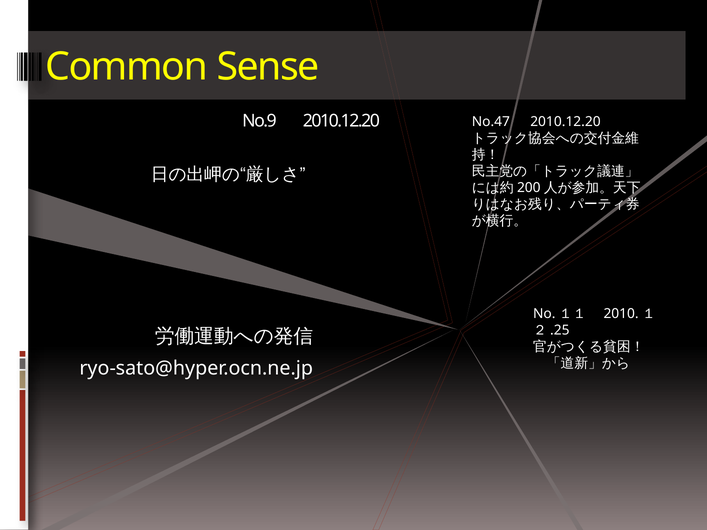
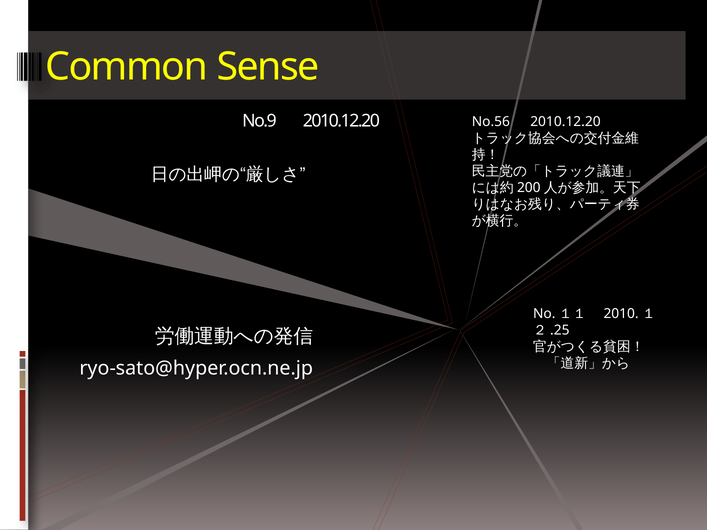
No.47: No.47 -> No.56
